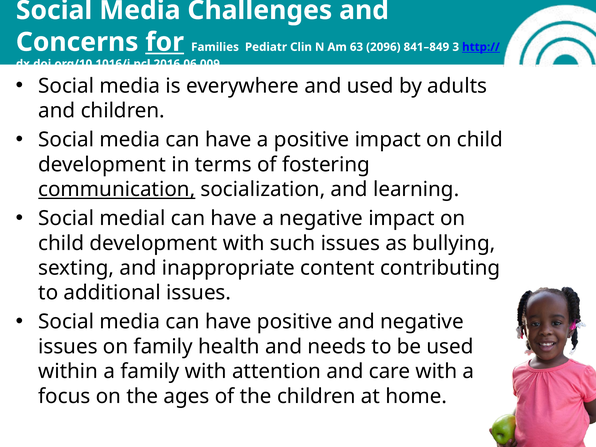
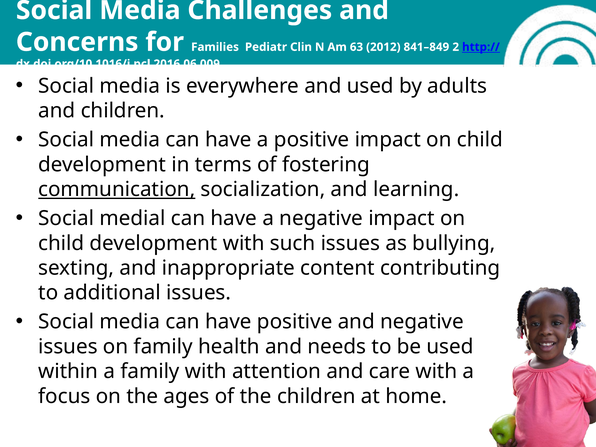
for underline: present -> none
2096: 2096 -> 2012
3: 3 -> 2
